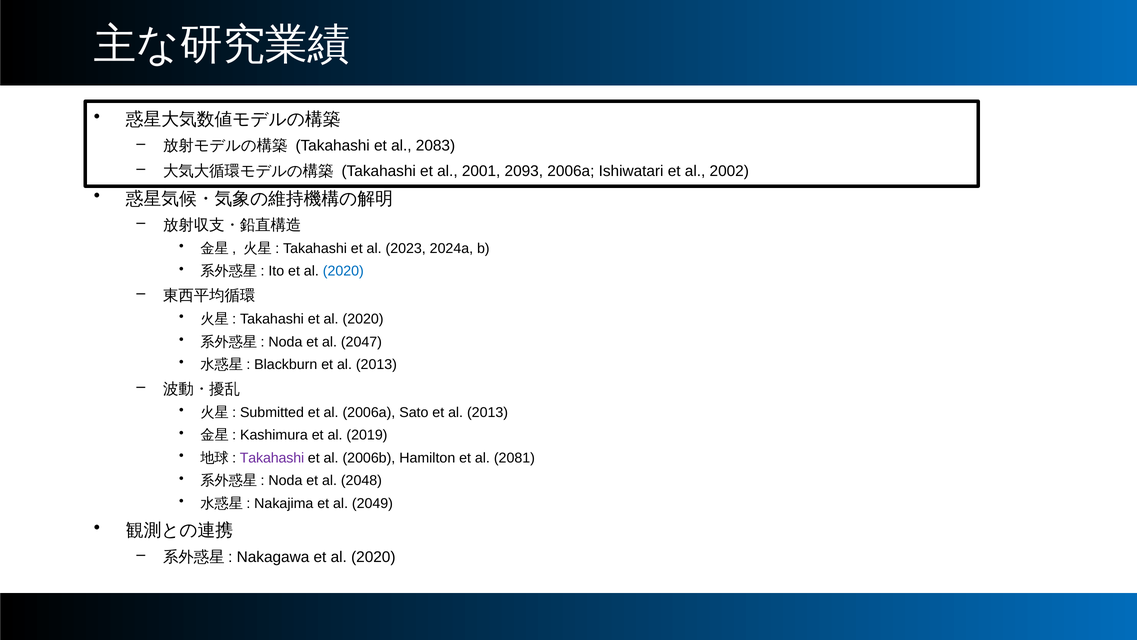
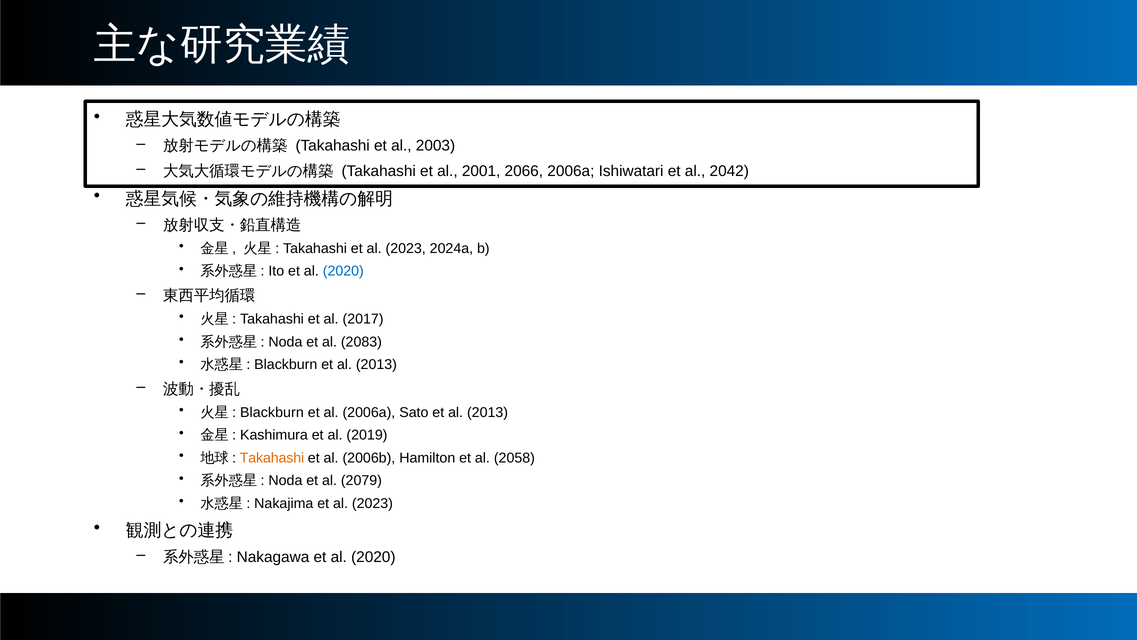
2083: 2083 -> 2003
2093: 2093 -> 2066
2002: 2002 -> 2042
Takahashi et al 2020: 2020 -> 2017
2047: 2047 -> 2083
Submitted at (272, 412): Submitted -> Blackburn
Takahashi at (272, 458) colour: purple -> orange
2081: 2081 -> 2058
2048: 2048 -> 2079
Nakajima et al 2049: 2049 -> 2023
